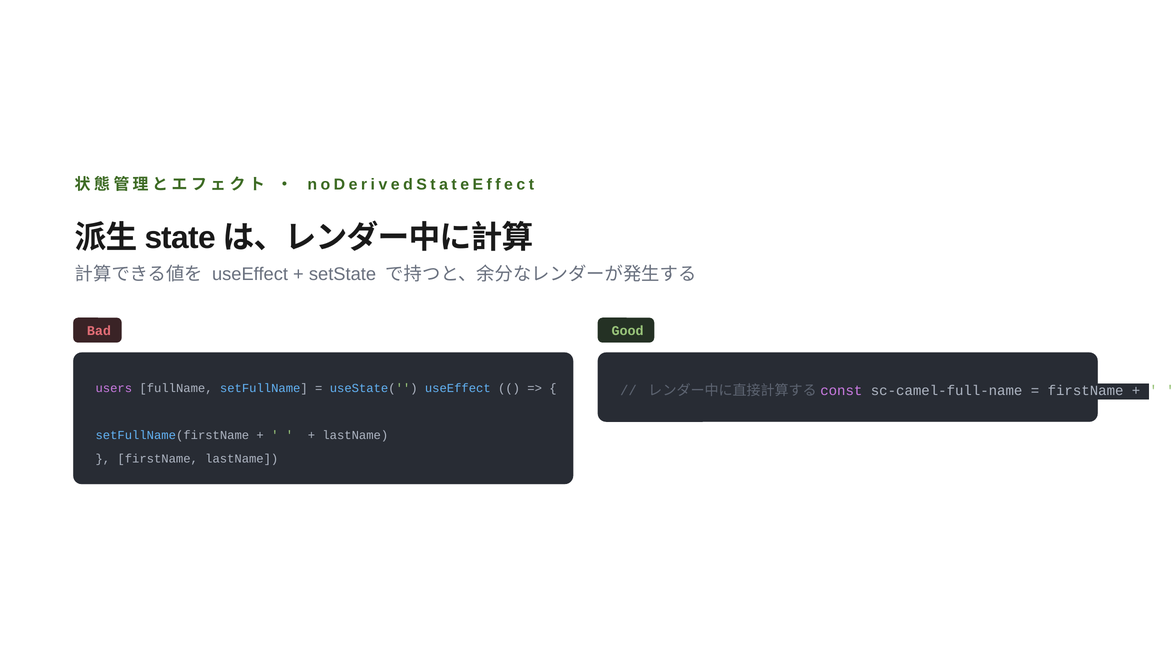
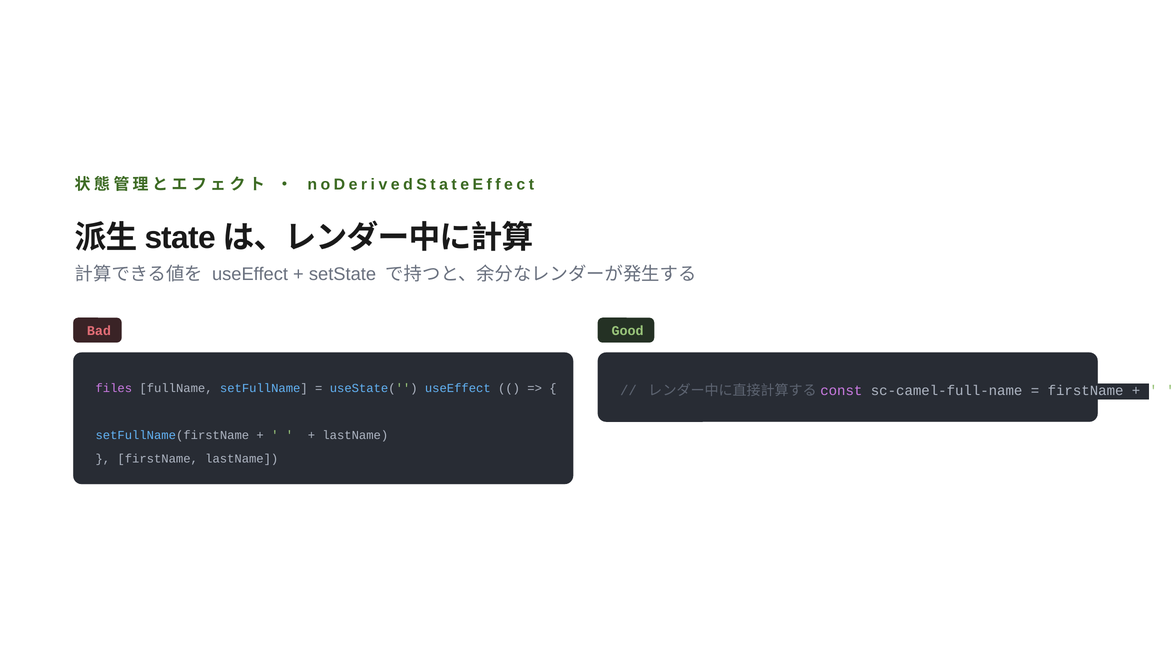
users: users -> files
